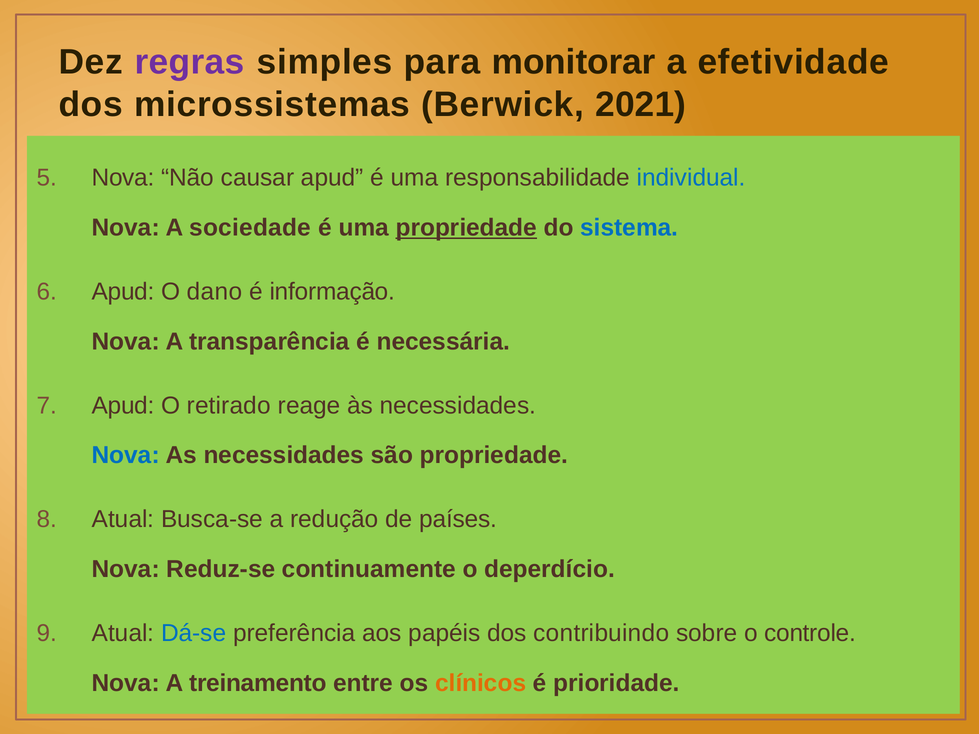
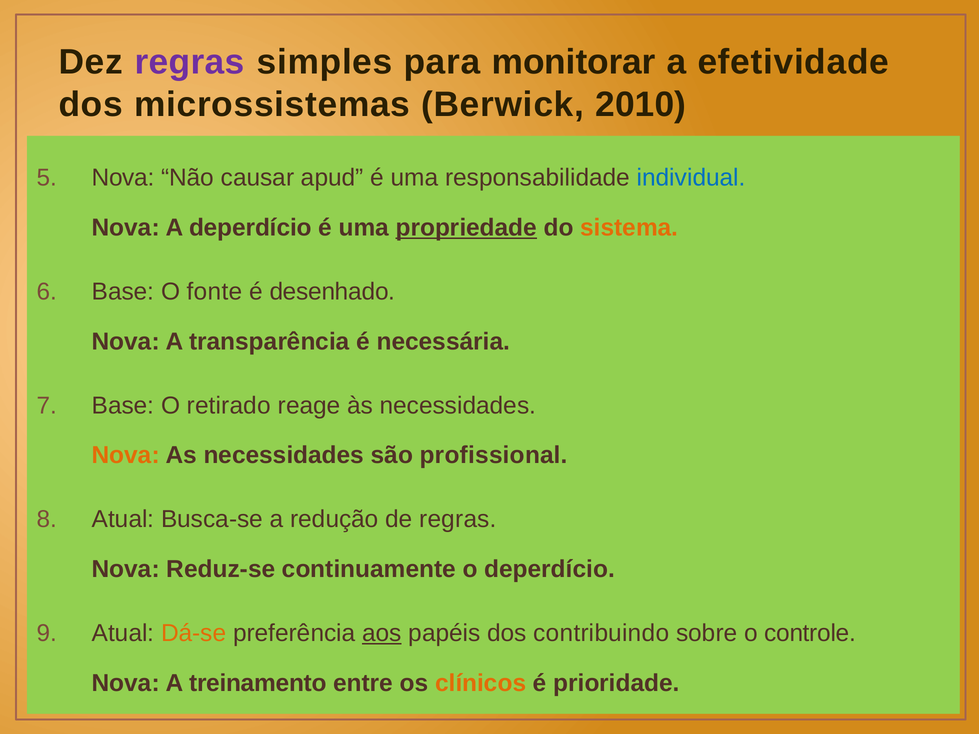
2021: 2021 -> 2010
A sociedade: sociedade -> deperdício
sistema colour: blue -> orange
Apud at (123, 292): Apud -> Base
dano: dano -> fonte
informação: informação -> desenhado
Apud at (123, 406): Apud -> Base
Nova at (126, 456) colour: blue -> orange
são propriedade: propriedade -> profissional
de países: países -> regras
Dá-se colour: blue -> orange
aos underline: none -> present
